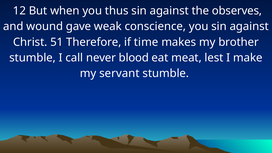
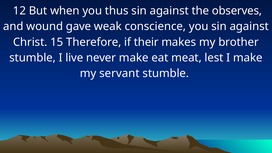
51: 51 -> 15
time: time -> their
call: call -> live
never blood: blood -> make
